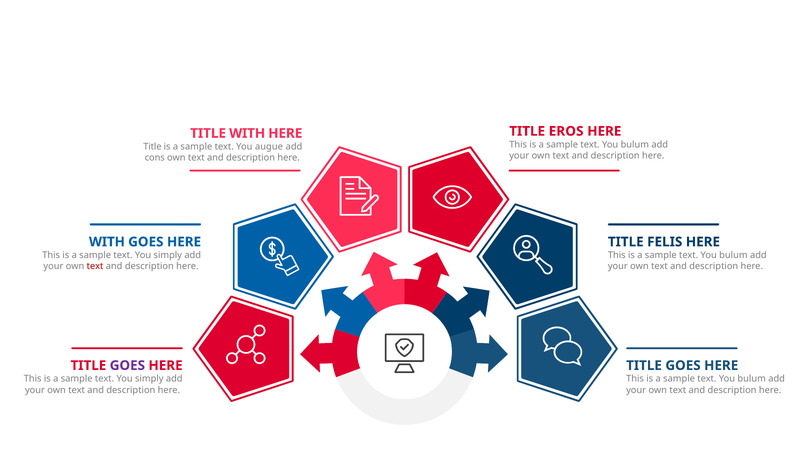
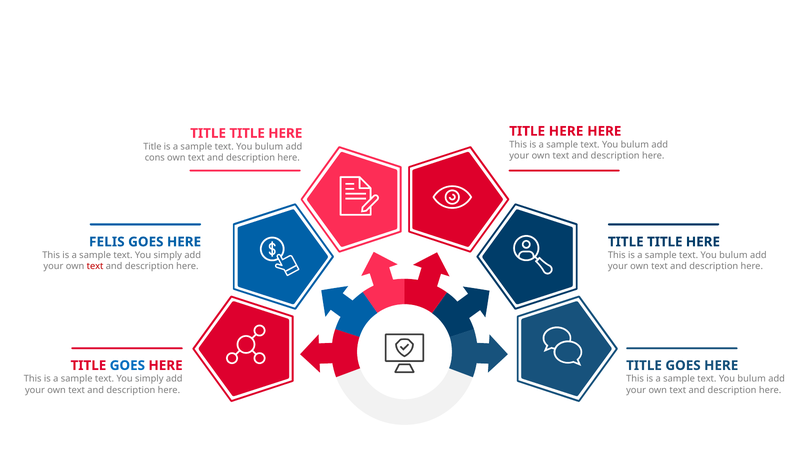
EROS at (566, 131): EROS -> HERE
WITH at (247, 133): WITH -> TITLE
augue at (269, 147): augue -> bulum
WITH at (107, 242): WITH -> FELIS
FELIS at (665, 242): FELIS -> TITLE
GOES at (127, 366) colour: purple -> blue
